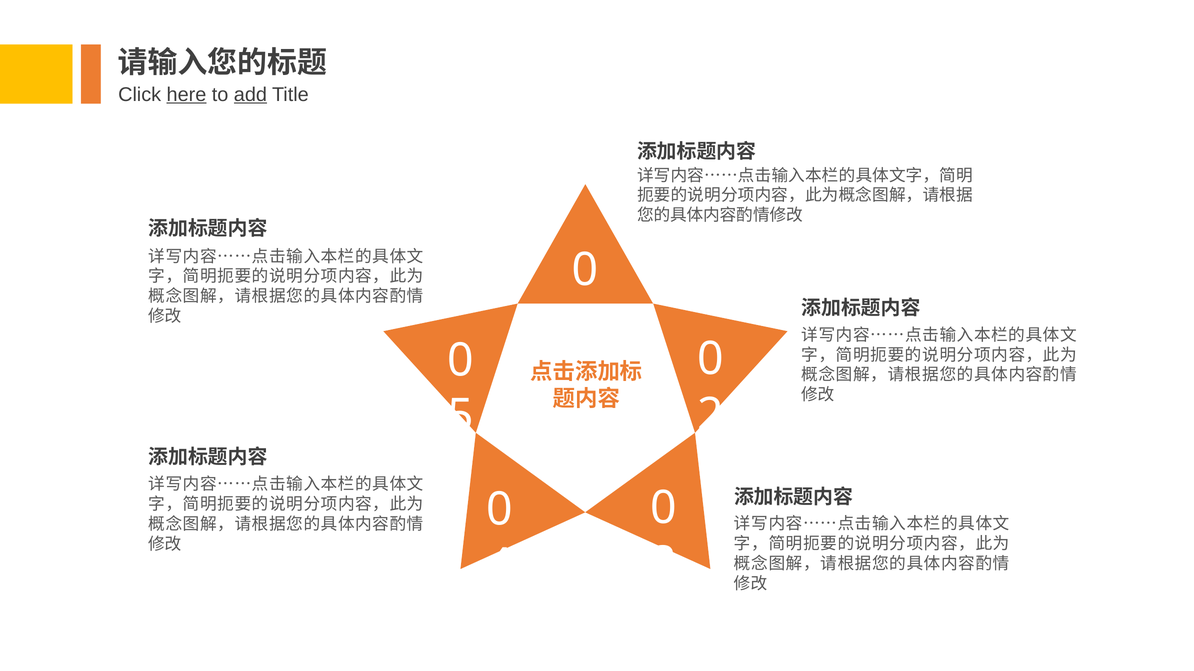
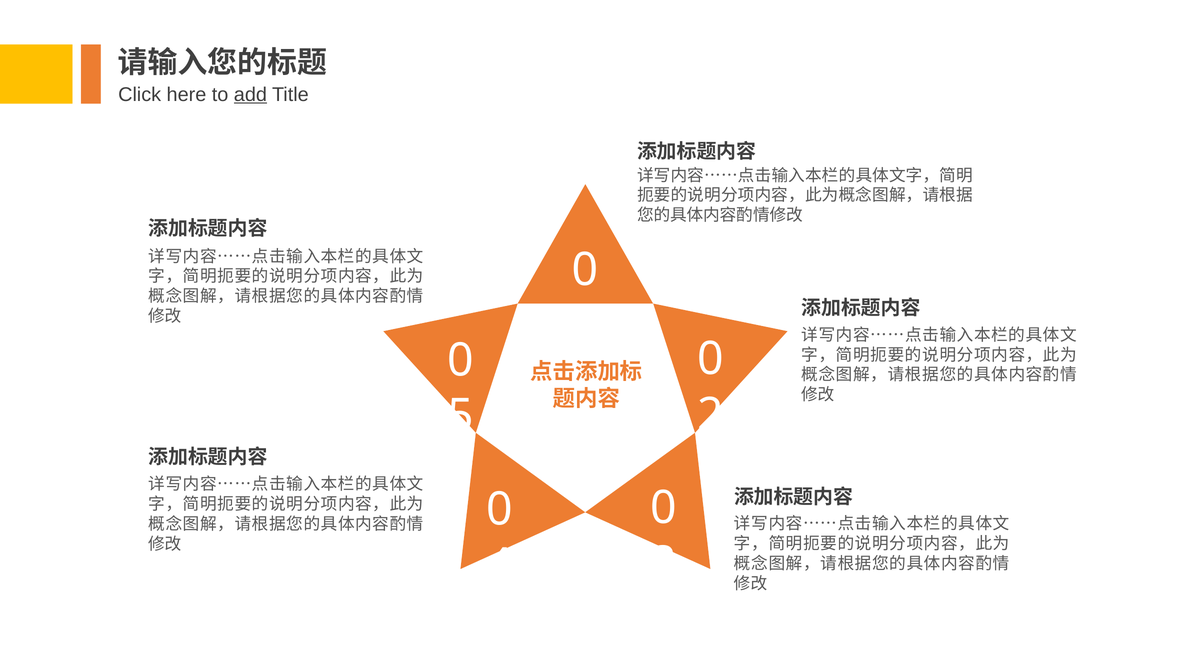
here underline: present -> none
